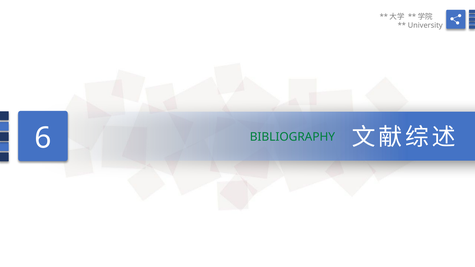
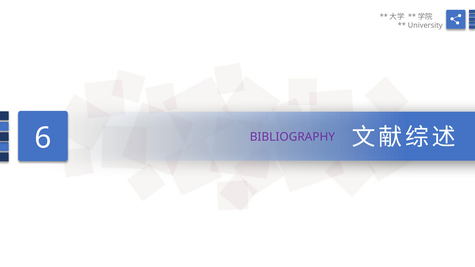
BIBLIOGRAPHY colour: green -> purple
